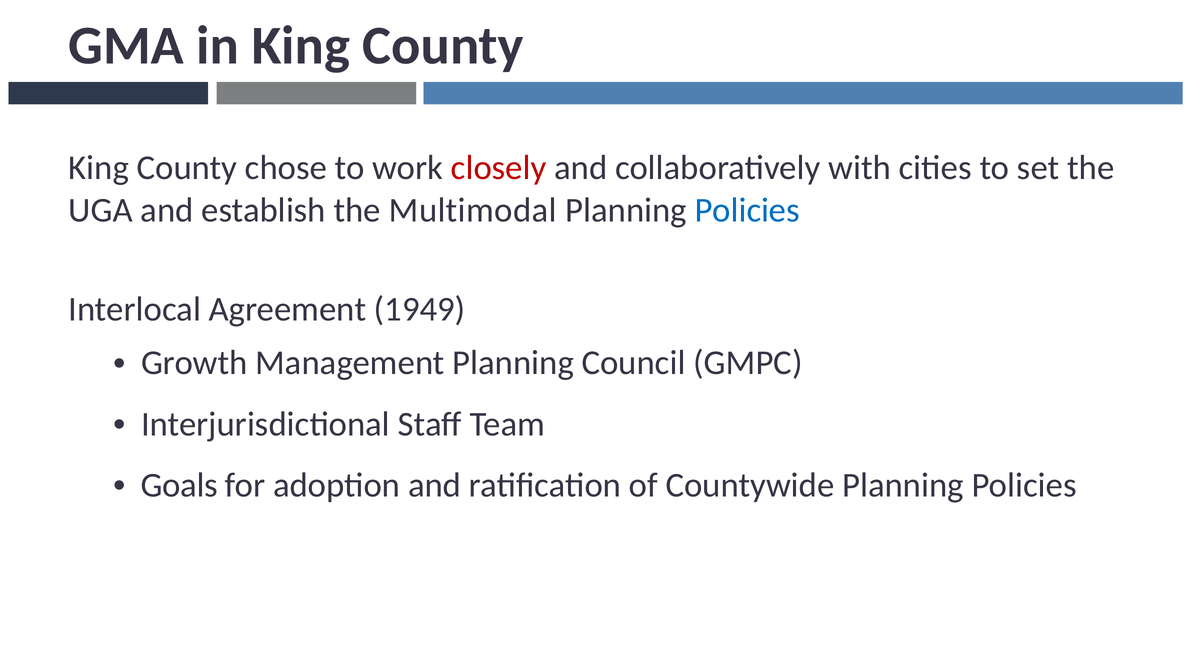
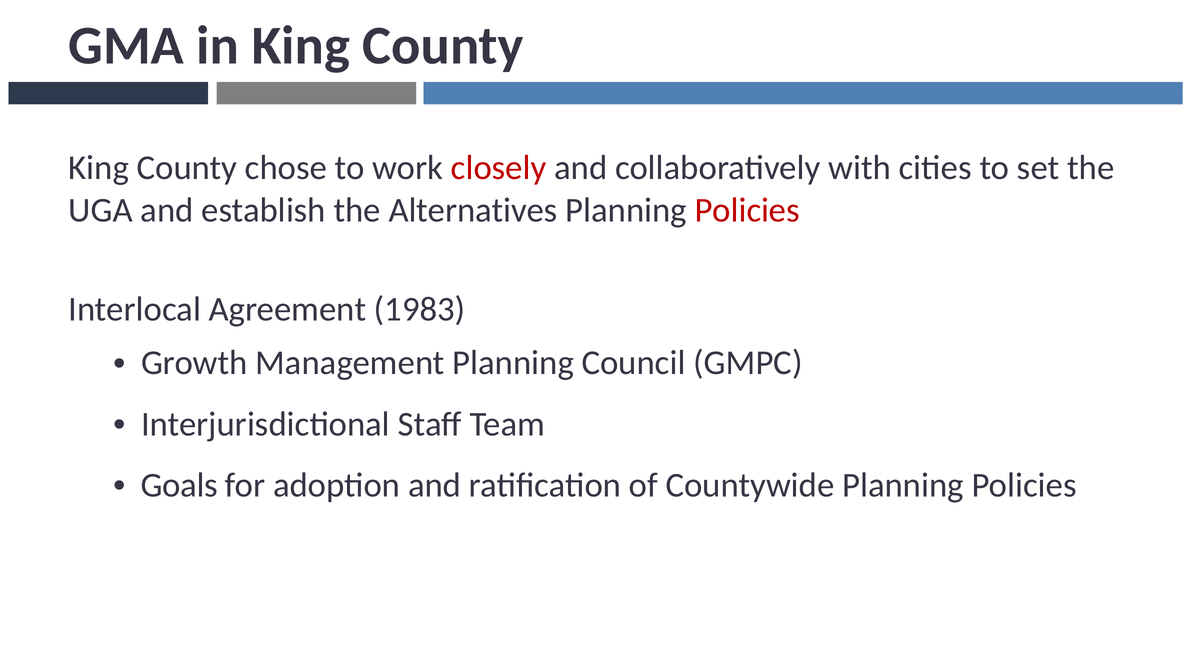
Multimodal: Multimodal -> Alternatives
Policies at (747, 210) colour: blue -> red
1949: 1949 -> 1983
